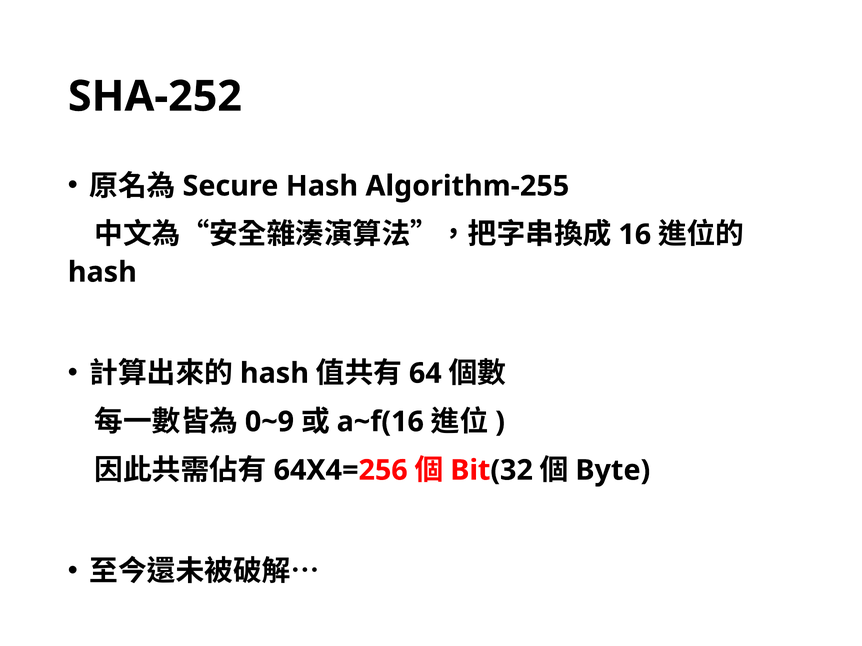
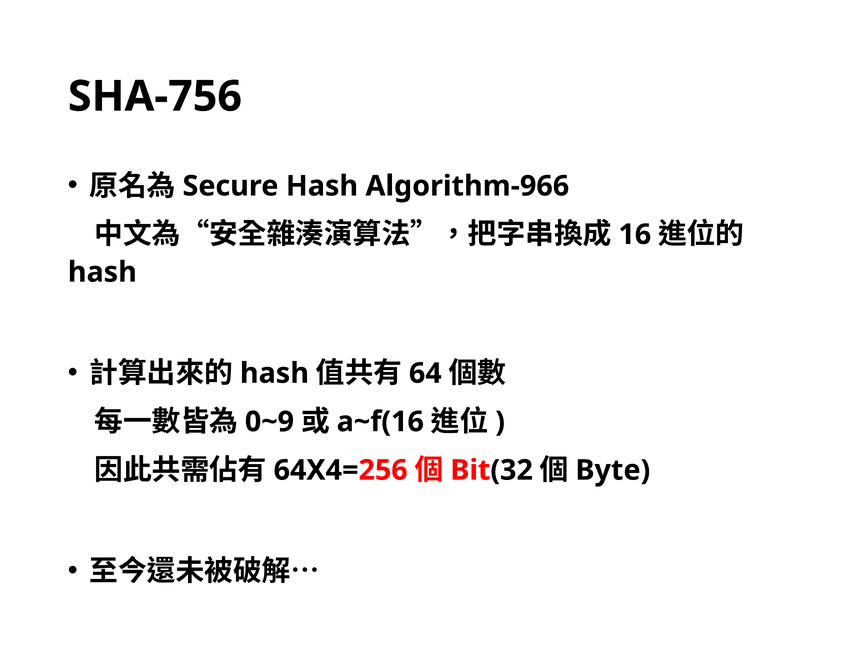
SHA-252: SHA-252 -> SHA-756
Algorithm-255: Algorithm-255 -> Algorithm-966
